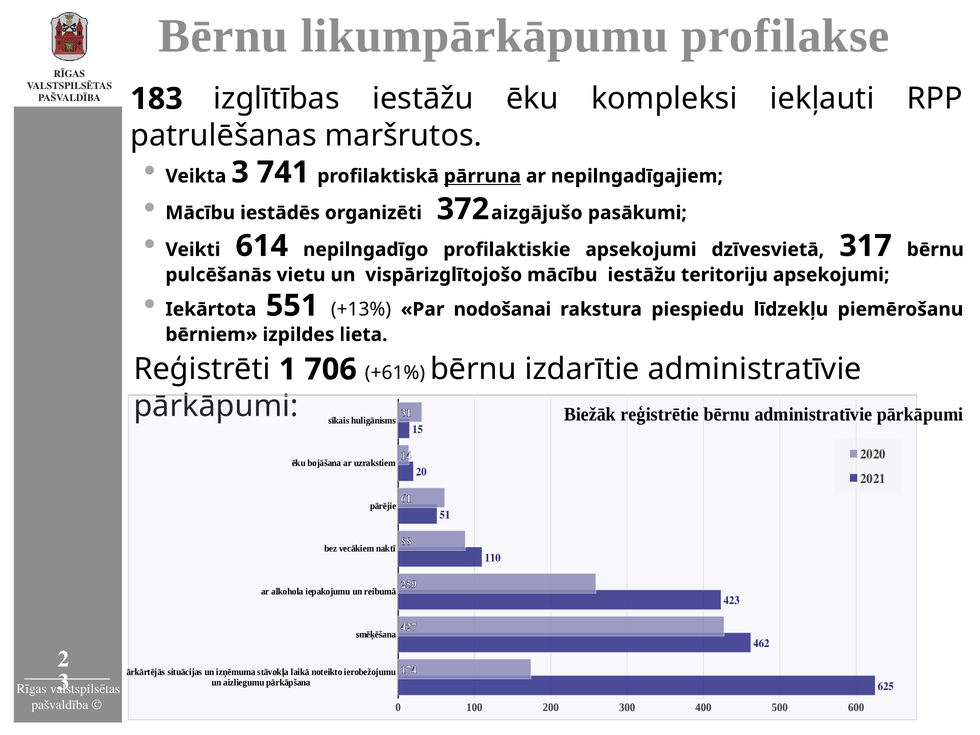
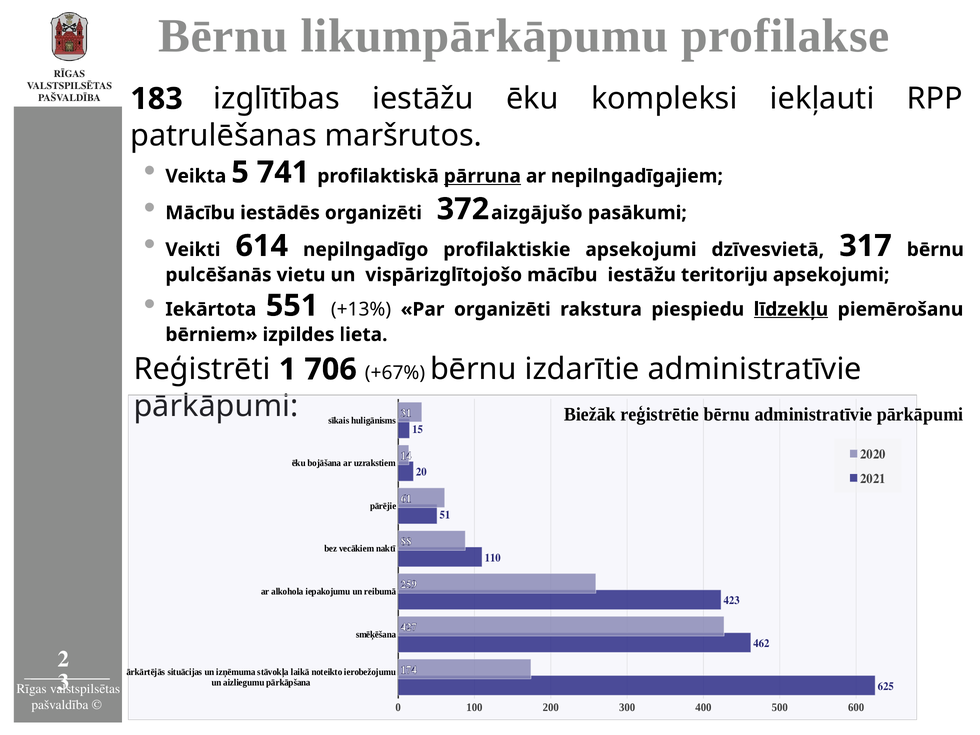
Veikta 3: 3 -> 5
Par nodošanai: nodošanai -> organizēti
līdzekļu underline: none -> present
+61%: +61% -> +67%
